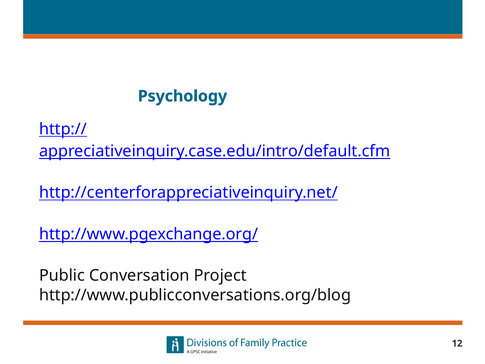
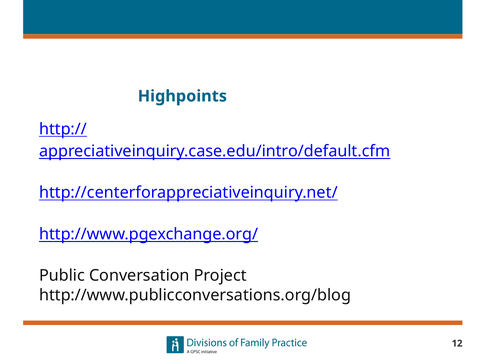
Psychology: Psychology -> Highpoints
